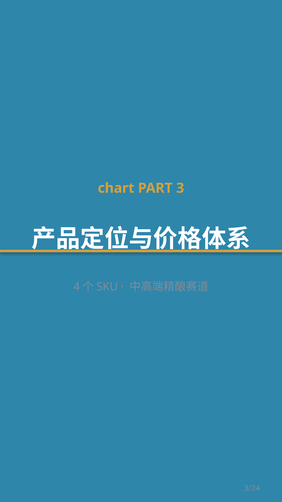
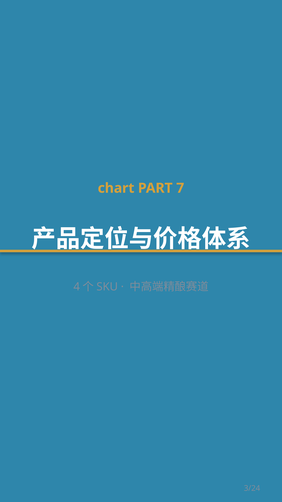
3: 3 -> 7
